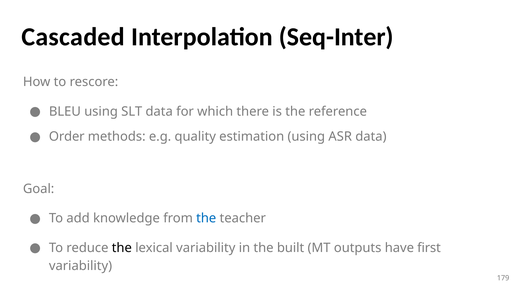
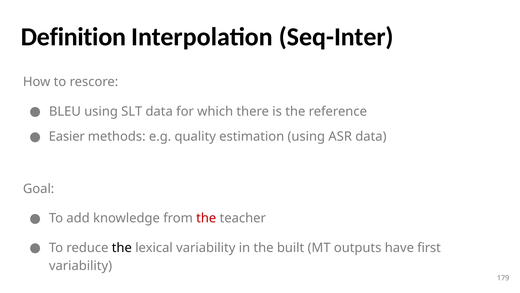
Cascaded: Cascaded -> Definition
Order: Order -> Easier
the at (206, 218) colour: blue -> red
